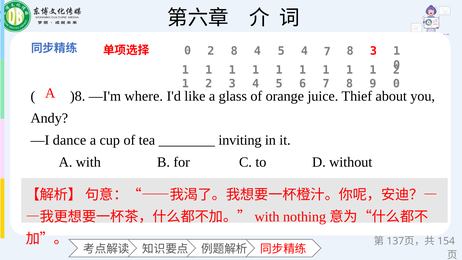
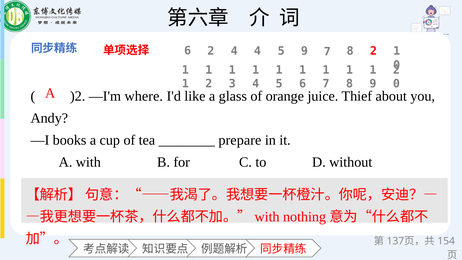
0 at (188, 51): 0 -> 6
2 8: 8 -> 4
5 4: 4 -> 9
8 3: 3 -> 2
)8: )8 -> )2
dance: dance -> books
inviting: inviting -> prepare
